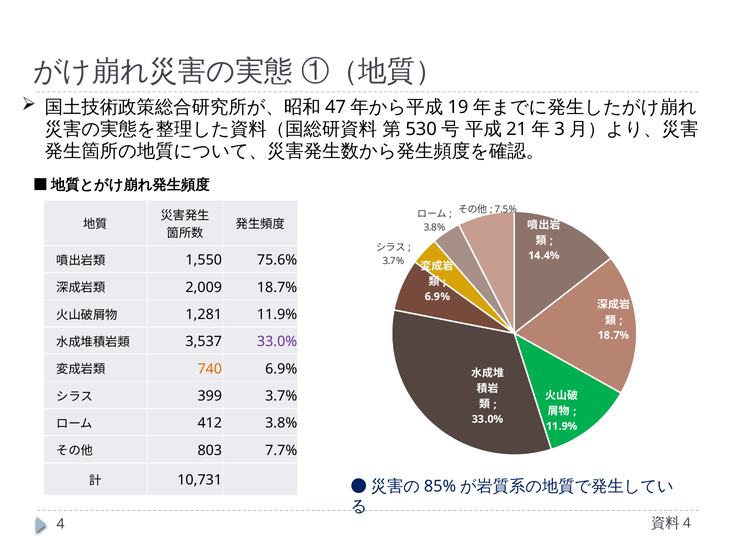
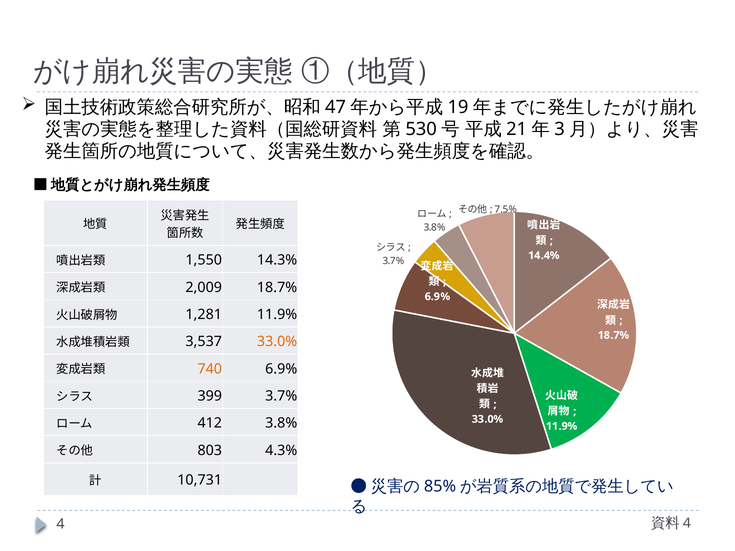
75.6%: 75.6% -> 14.3%
33.0% at (277, 342) colour: purple -> orange
7.7%: 7.7% -> 4.3%
